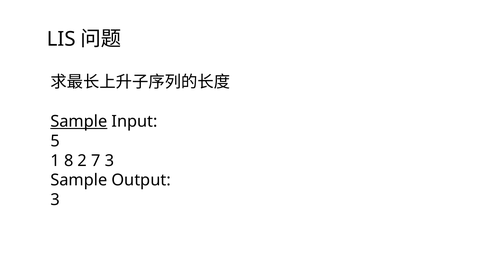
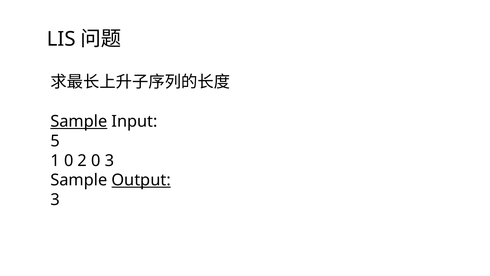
1 8: 8 -> 0
2 7: 7 -> 0
Output underline: none -> present
